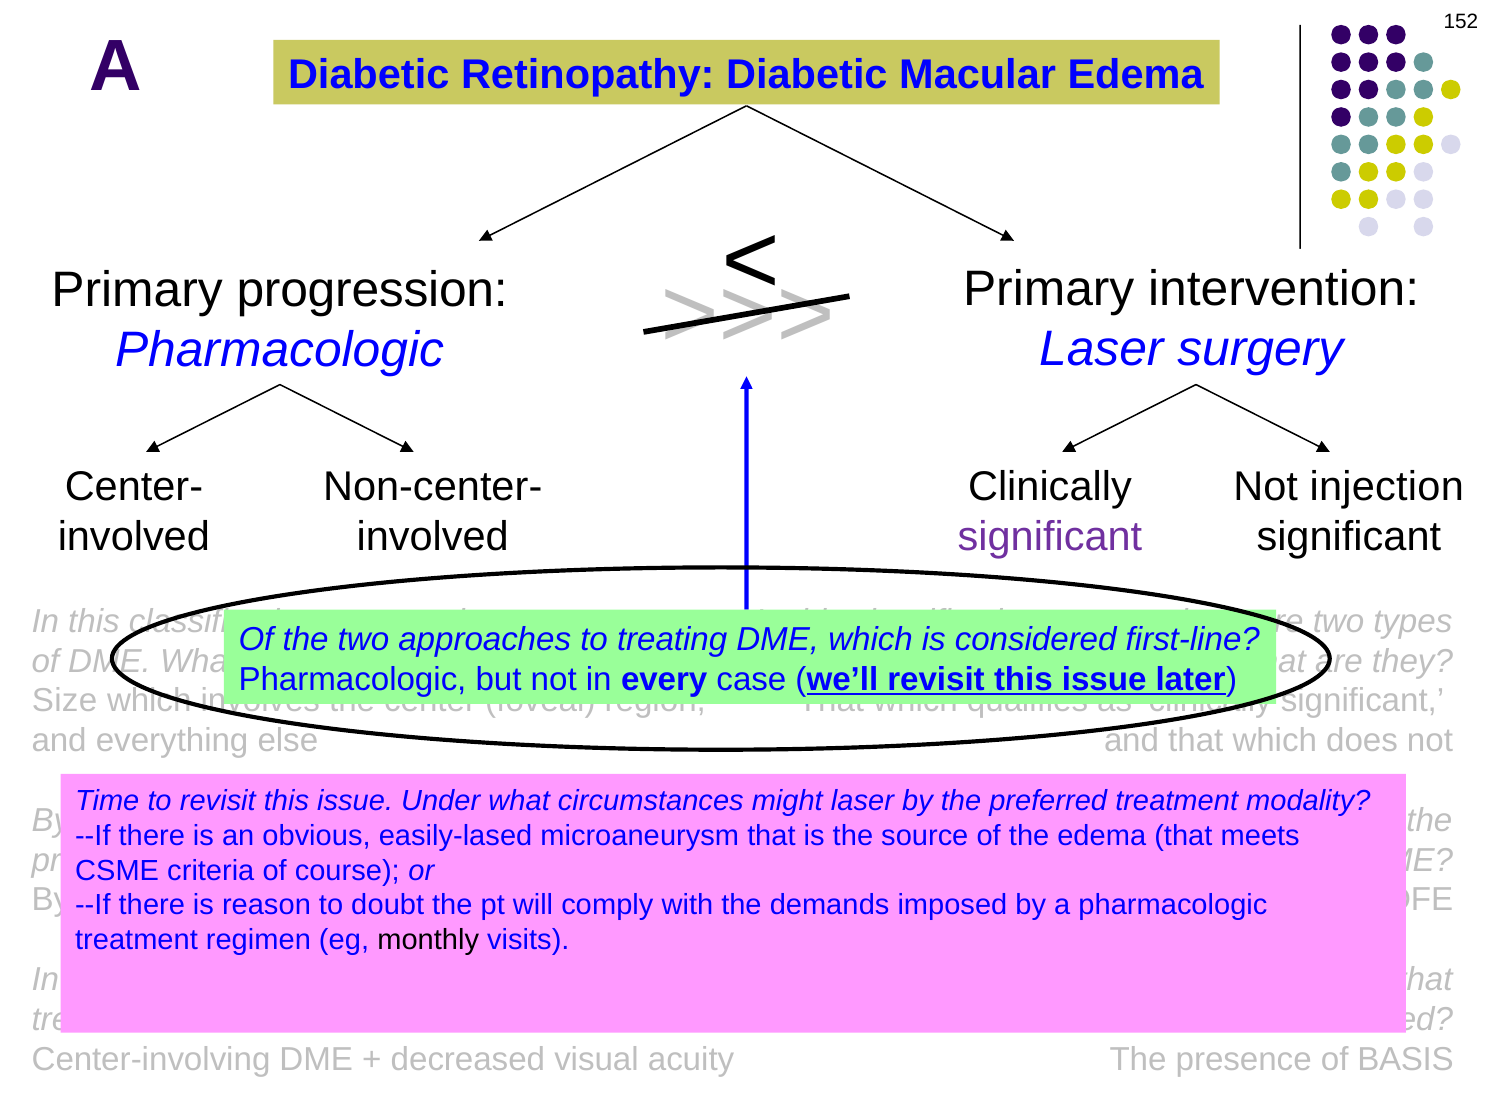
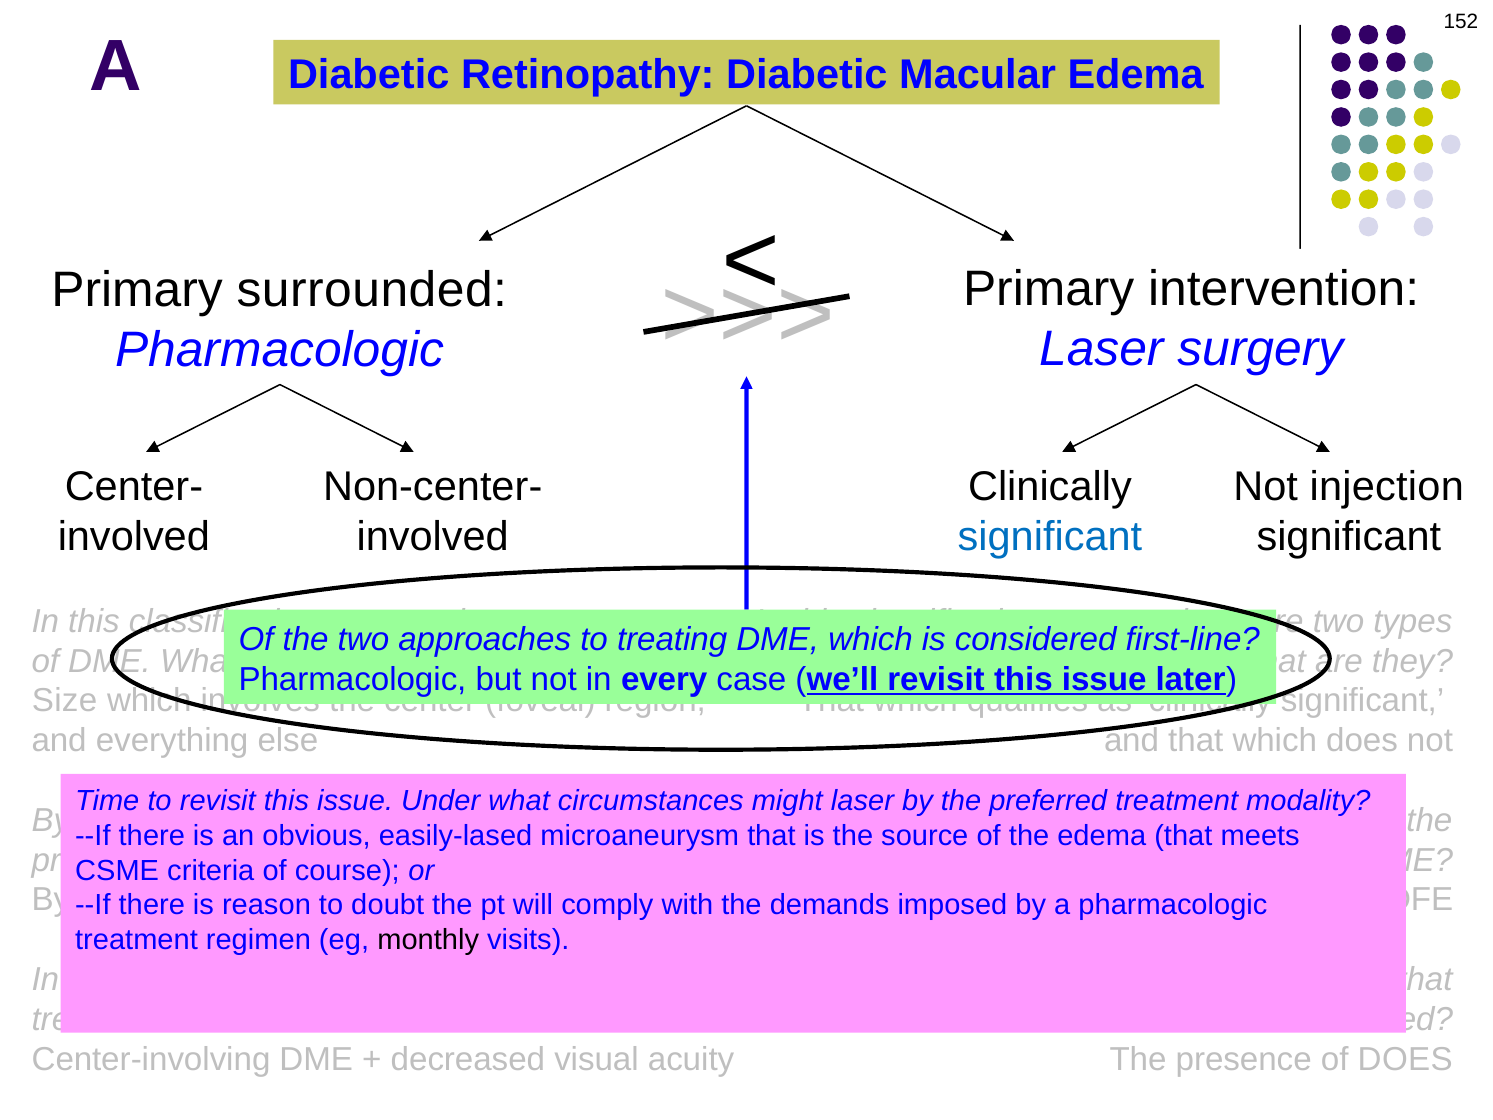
progression: progression -> surrounded
significant at (1050, 537) colour: purple -> blue
of BASIS: BASIS -> DOES
